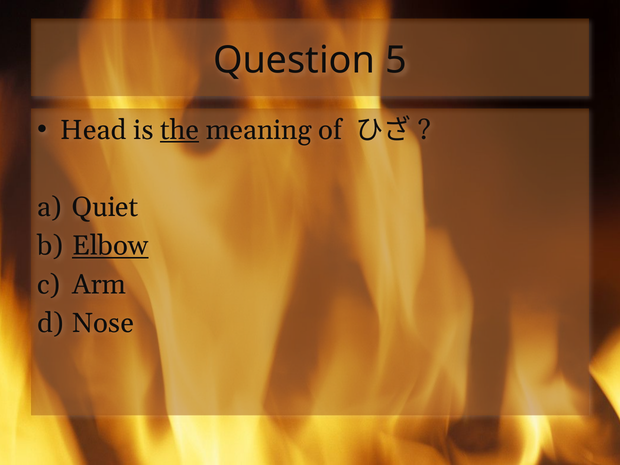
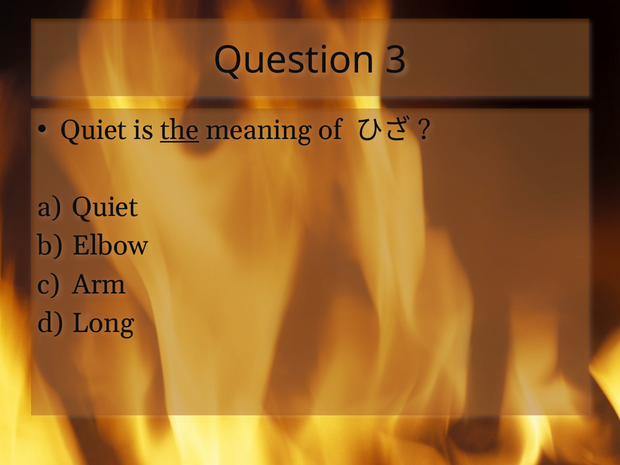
5: 5 -> 3
Head at (94, 130): Head -> Quiet
Elbow underline: present -> none
Nose: Nose -> Long
